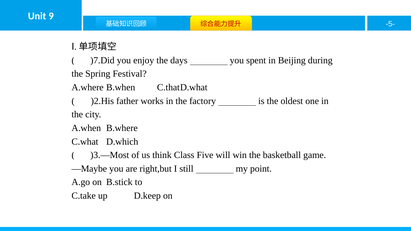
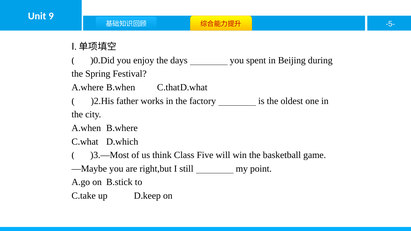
)7.Did: )7.Did -> )0.Did
